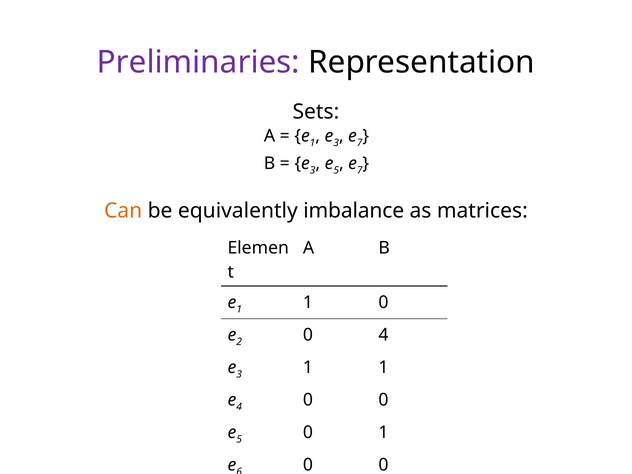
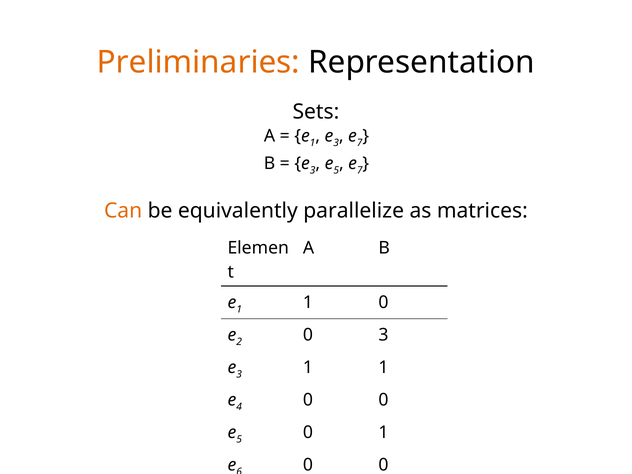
Preliminaries colour: purple -> orange
imbalance: imbalance -> parallelize
0 4: 4 -> 3
